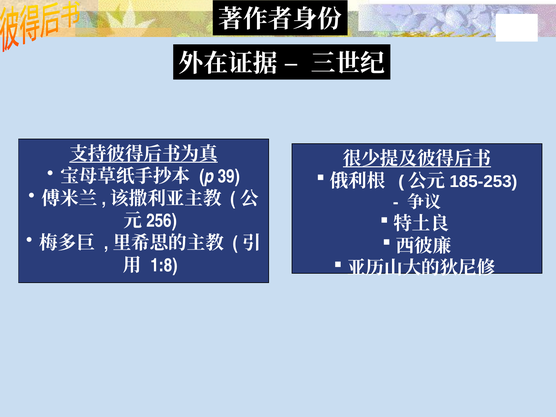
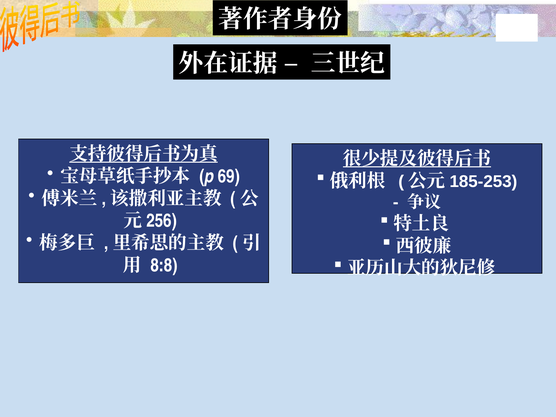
39: 39 -> 69
1:8: 1:8 -> 8:8
